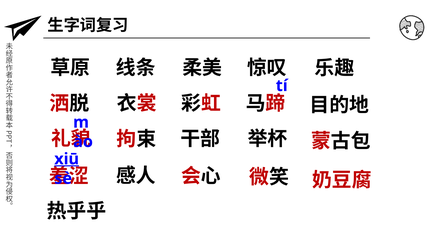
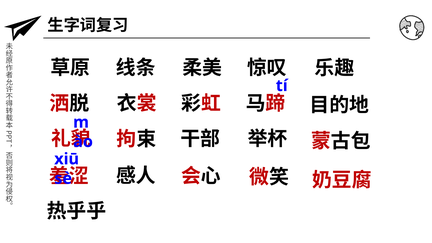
xiū underline: present -> none
